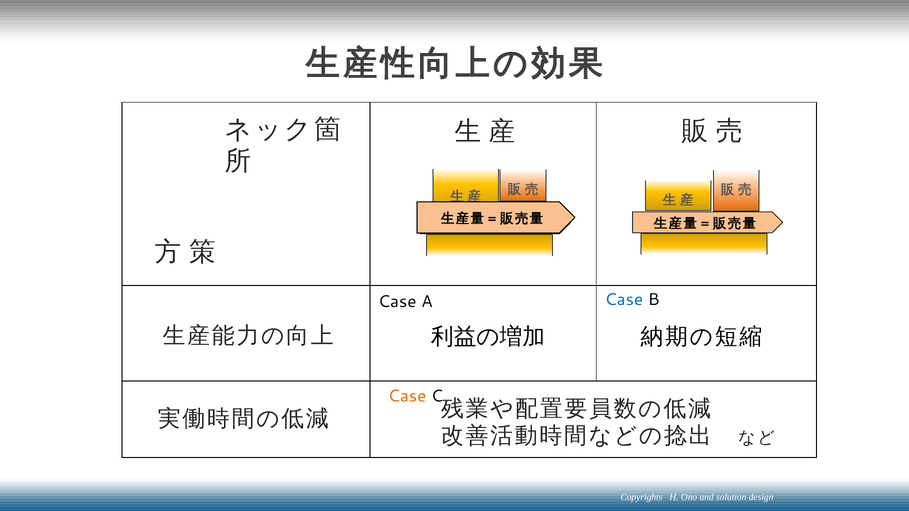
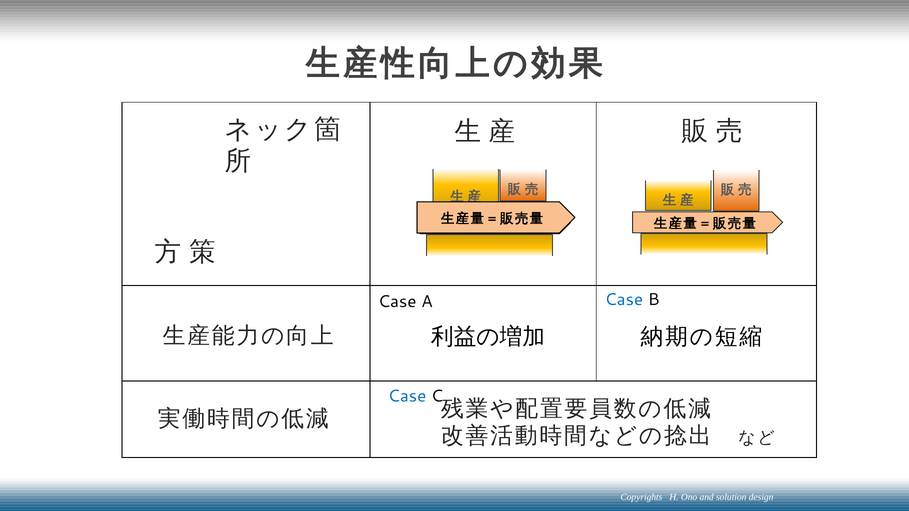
Case at (407, 397) colour: orange -> blue
